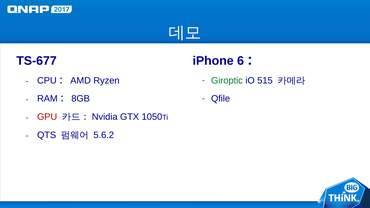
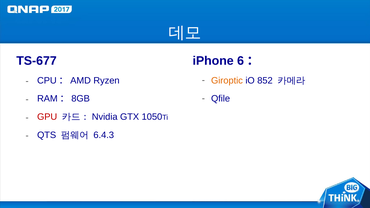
Giroptic colour: green -> orange
515: 515 -> 852
5.6.2: 5.6.2 -> 6.4.3
